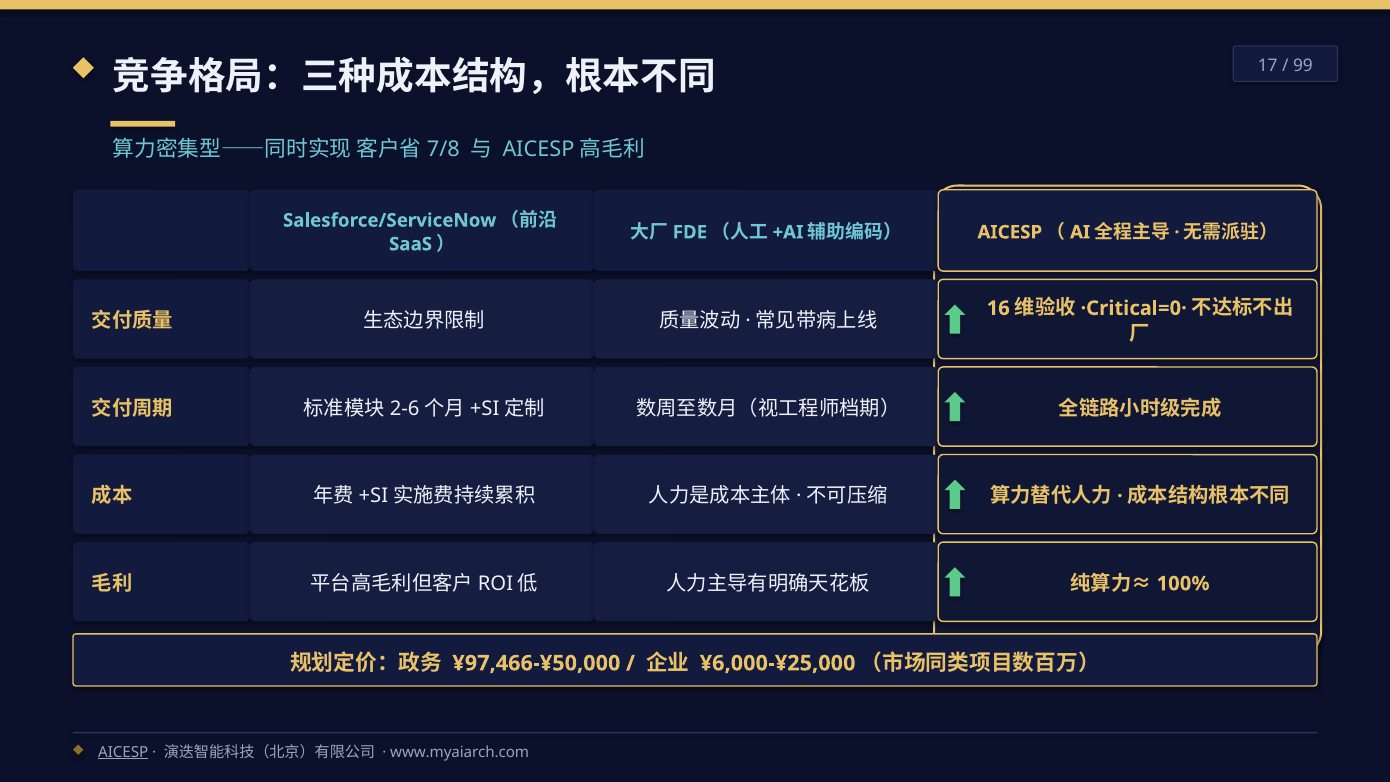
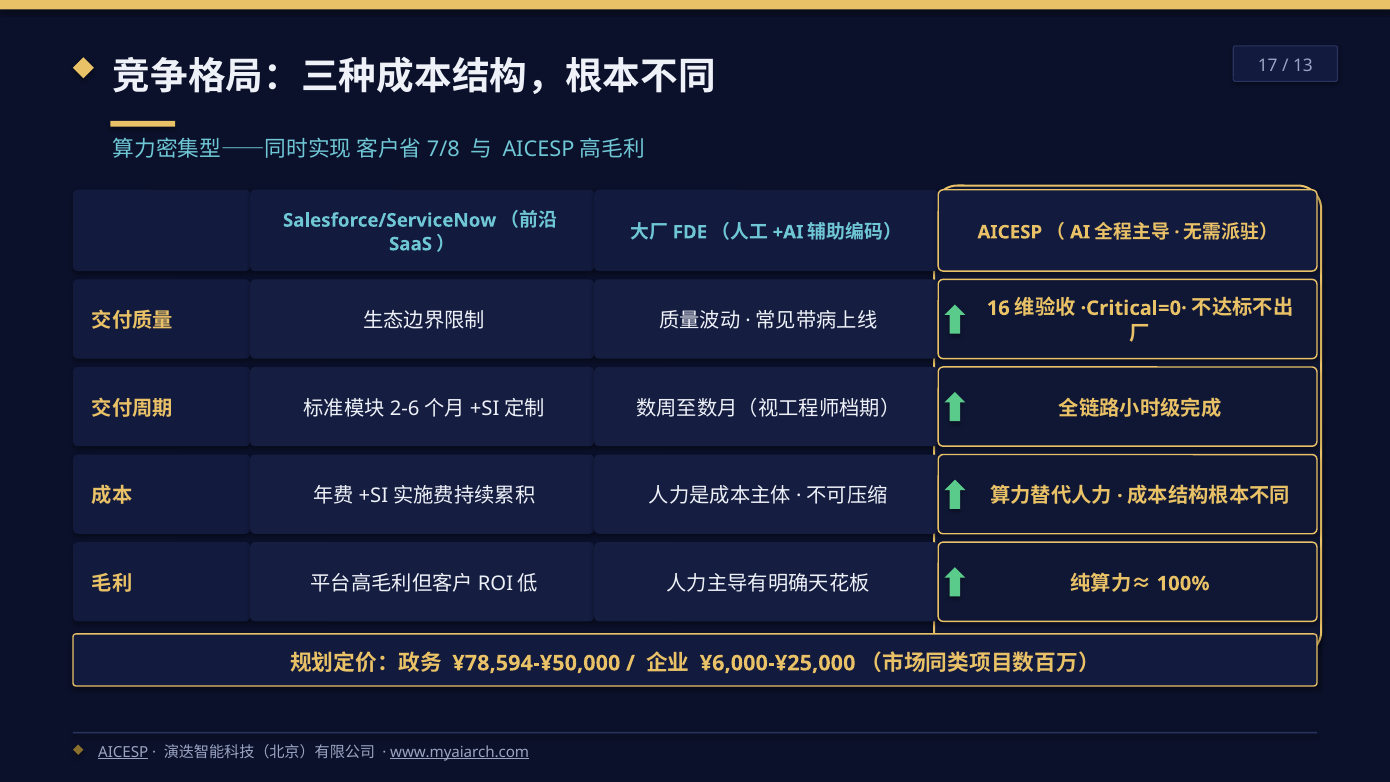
99: 99 -> 13
¥97,466-¥50,000: ¥97,466-¥50,000 -> ¥78,594-¥50,000
www.myaiarch.com underline: none -> present
